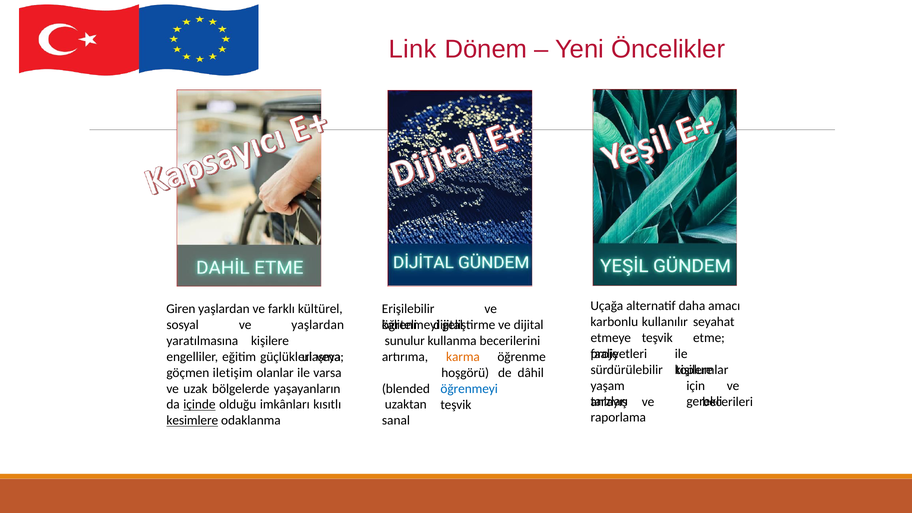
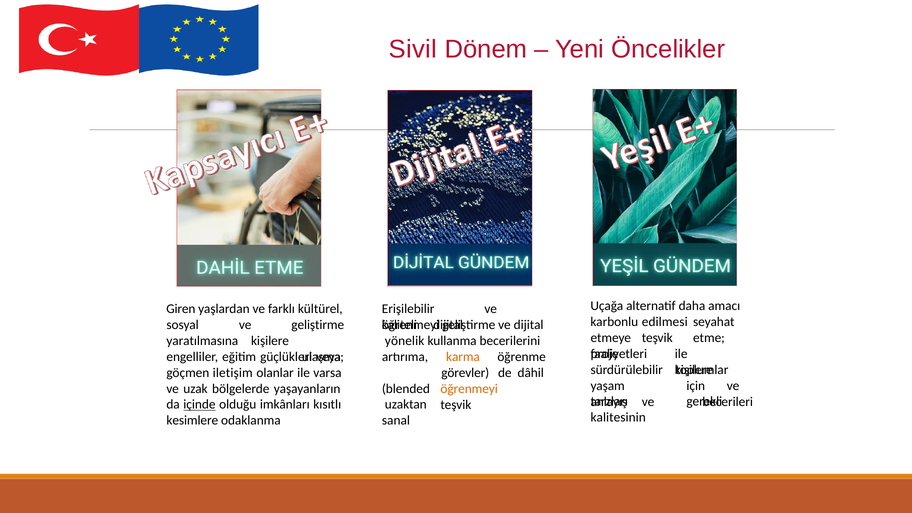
Link: Link -> Sivil
kullanılır: kullanılır -> edilmesi
yaşlardan at (318, 325): yaşlardan -> geliştirme
sunulur: sunulur -> yönelik
hoşgörü: hoşgörü -> görevler
öğrenmeyi at (469, 389) colour: blue -> orange
raporlama: raporlama -> kalitesinin
kesimlere underline: present -> none
